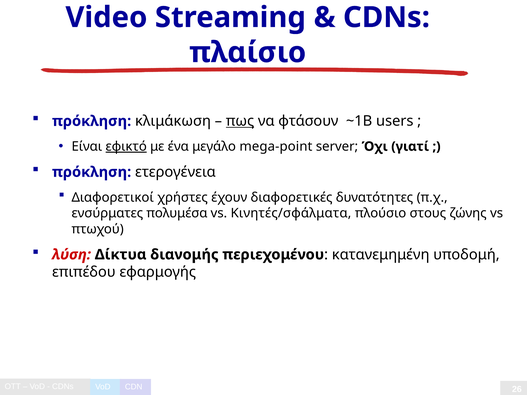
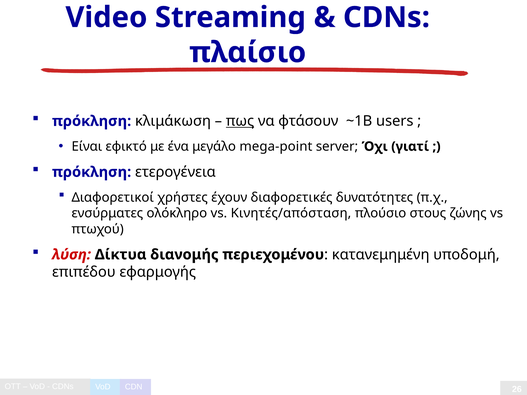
εφικτό underline: present -> none
πολυμέσα: πολυμέσα -> ολόκληρο
Κινητές/σφάλματα: Κινητές/σφάλματα -> Κινητές/απόσταση
